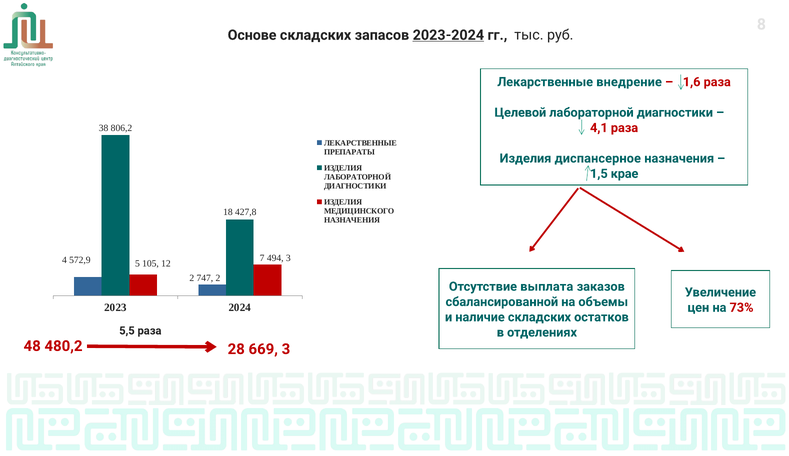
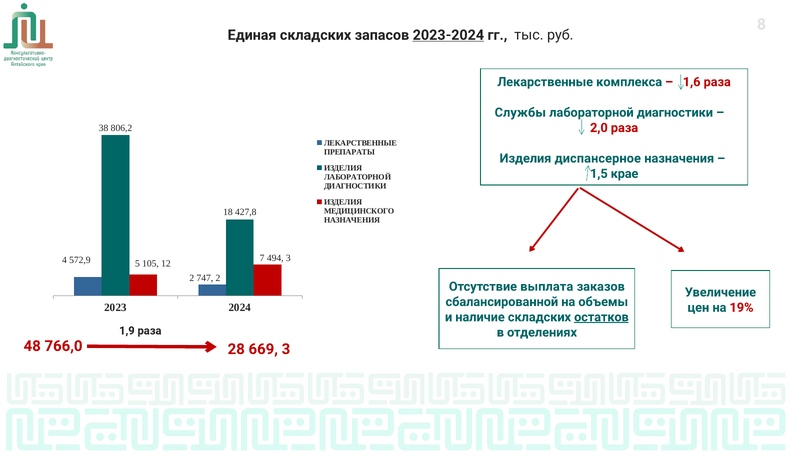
Основе: Основе -> Единая
внедрение: внедрение -> комплекса
Целевой: Целевой -> Службы
4,1: 4,1 -> 2,0
73%: 73% -> 19%
остатков underline: none -> present
5,5: 5,5 -> 1,9
480,2: 480,2 -> 766,0
